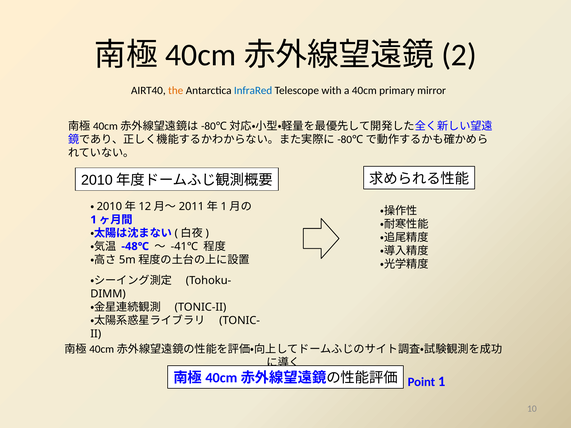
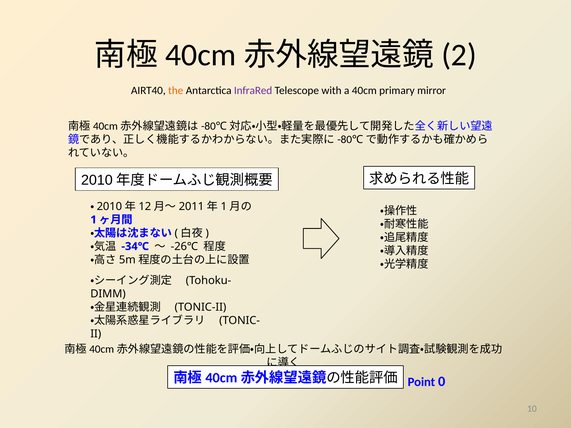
InfraRed colour: blue -> purple
-48℃: -48℃ -> -34℃
-41℃: -41℃ -> -26℃
Point 1: 1 -> 0
